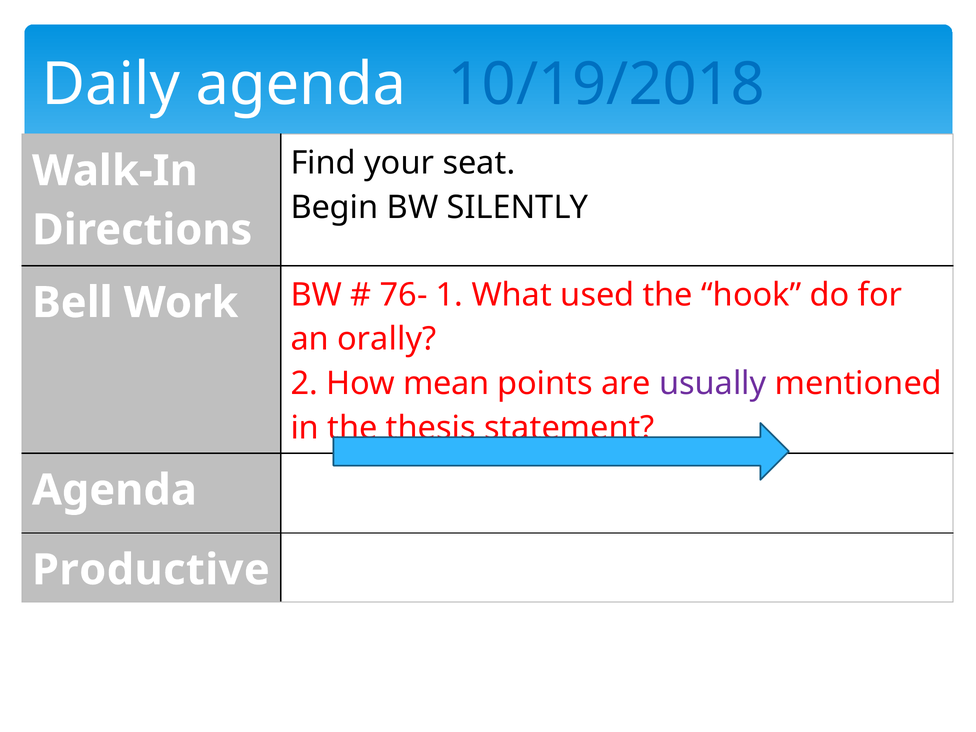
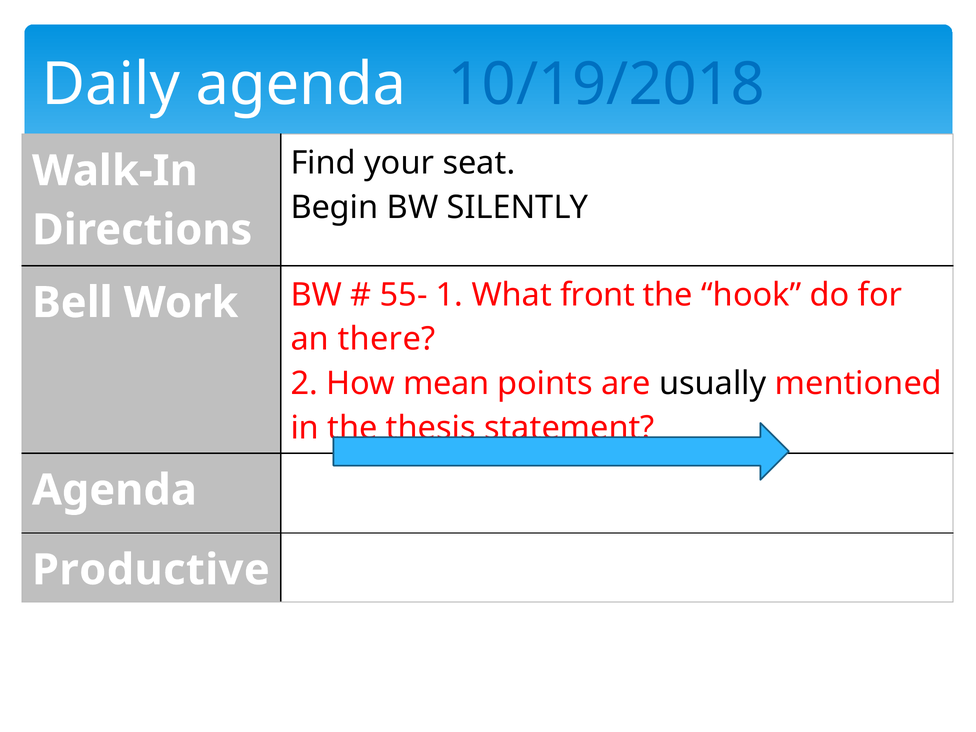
76-: 76- -> 55-
used: used -> front
orally: orally -> there
usually colour: purple -> black
